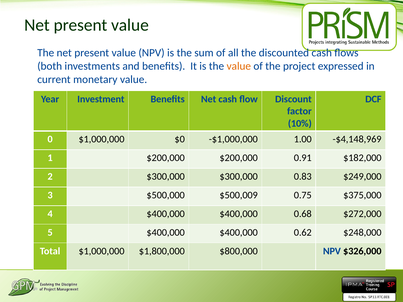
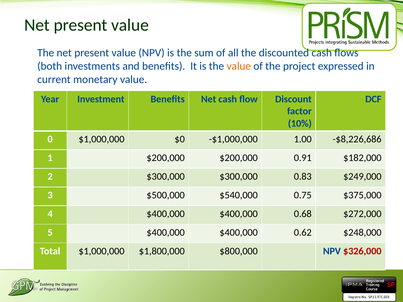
-$4,148,969: -$4,148,969 -> -$8,226,686
$500,009: $500,009 -> $540,000
$326,000 colour: black -> red
